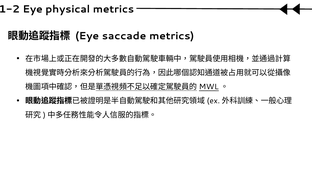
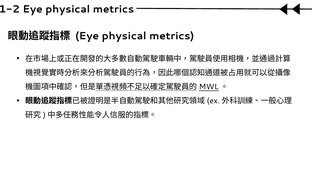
saccade at (124, 36): saccade -> physical
